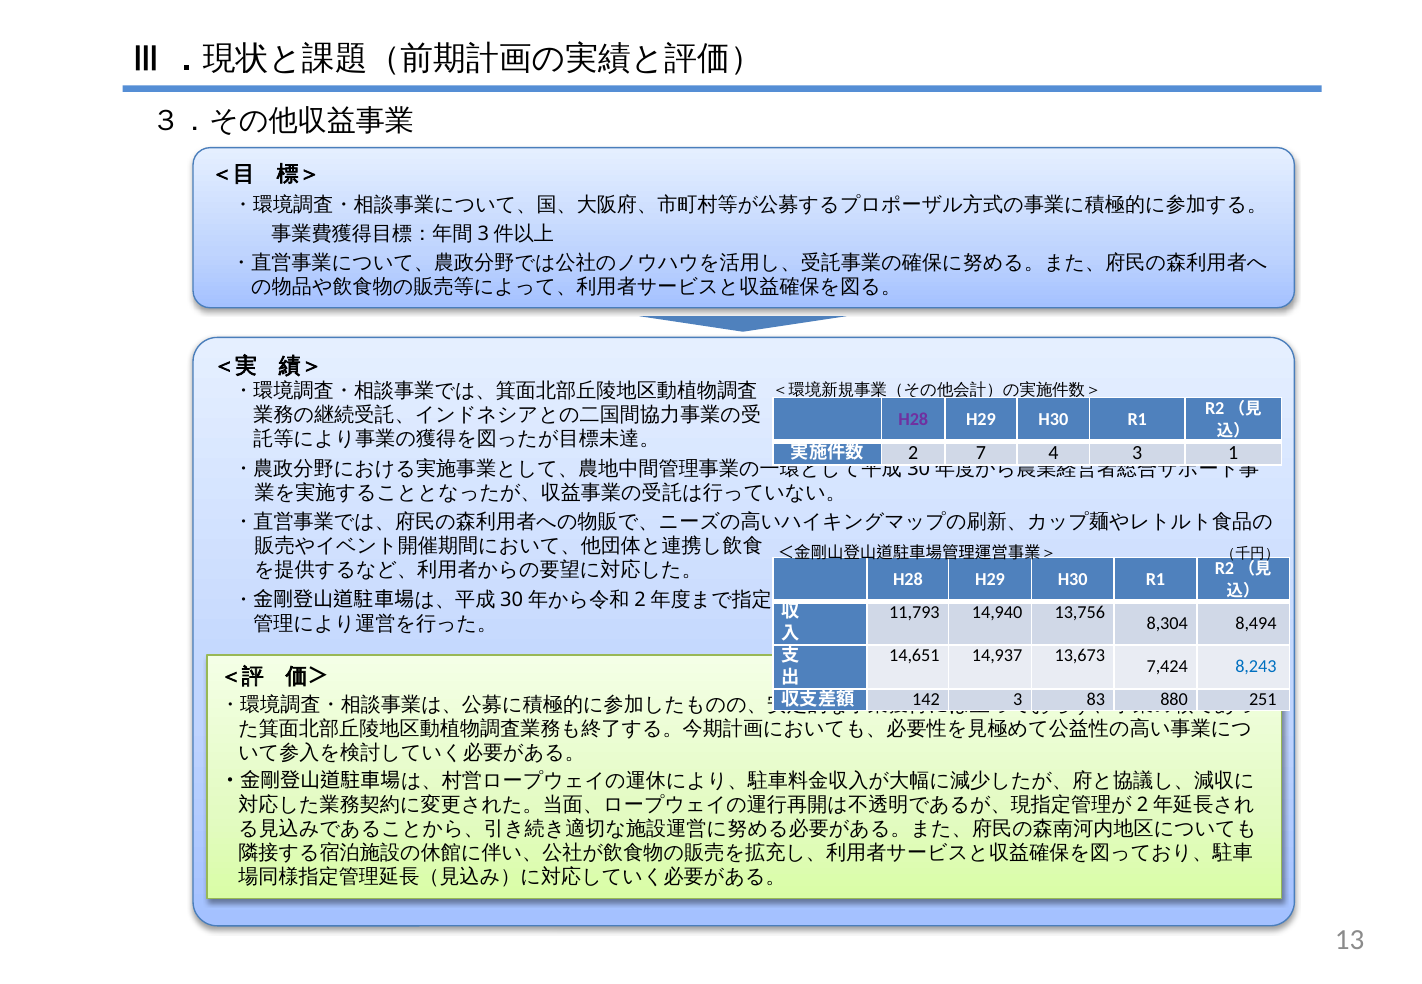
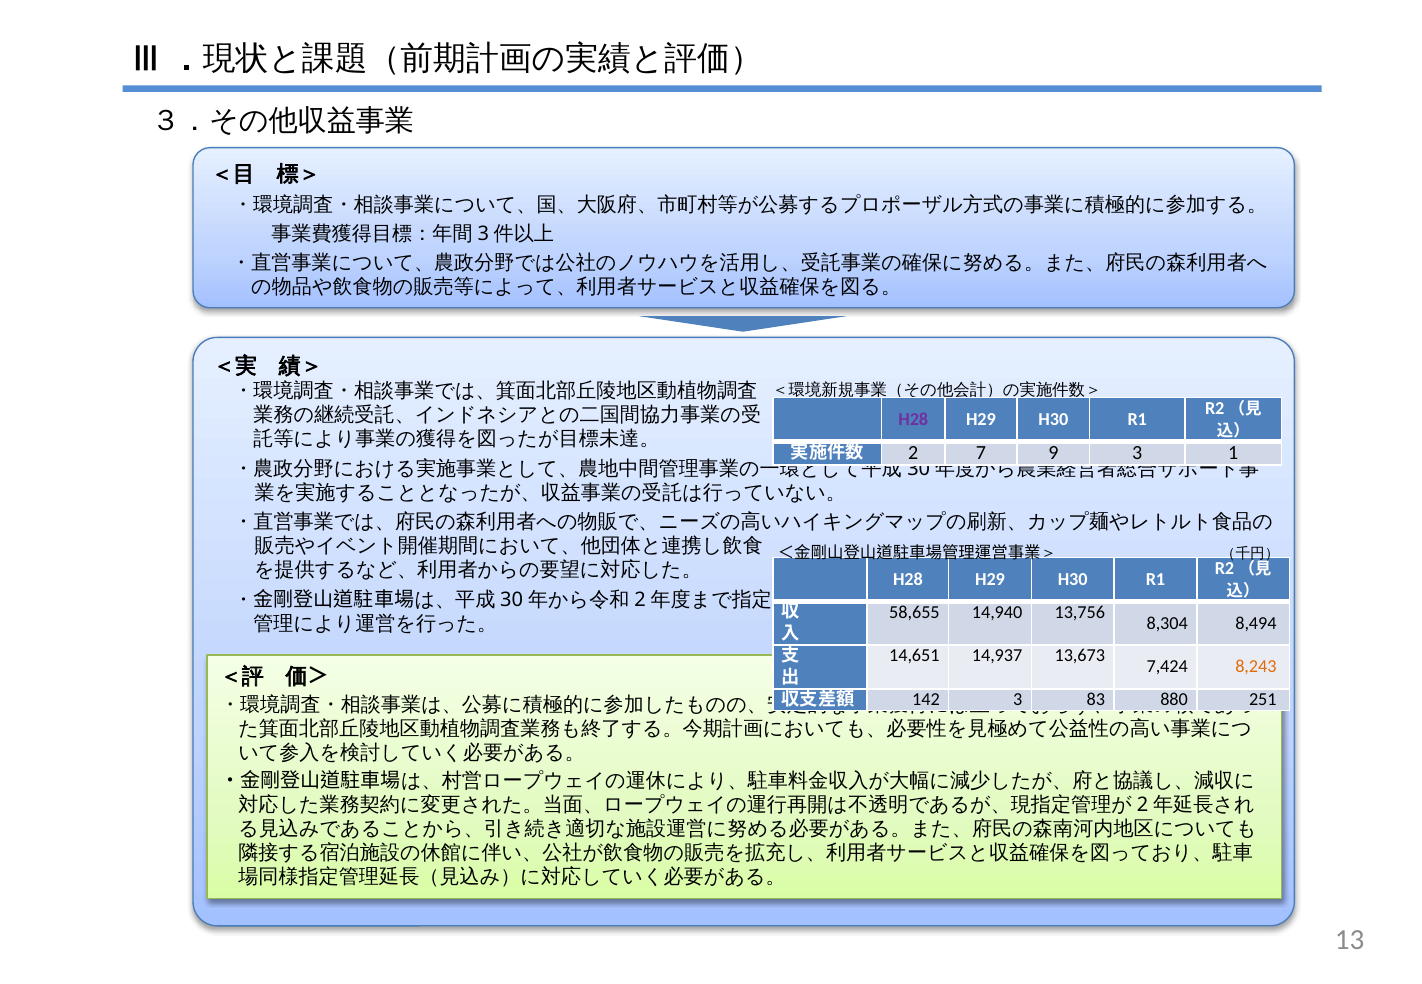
4: 4 -> 9
11,793: 11,793 -> 58,655
8,243 colour: blue -> orange
